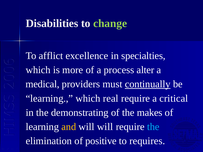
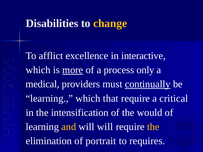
change colour: light green -> yellow
specialties: specialties -> interactive
more underline: none -> present
alter: alter -> only
real: real -> that
demonstrating: demonstrating -> intensification
makes: makes -> would
the at (153, 127) colour: light blue -> yellow
positive: positive -> portrait
